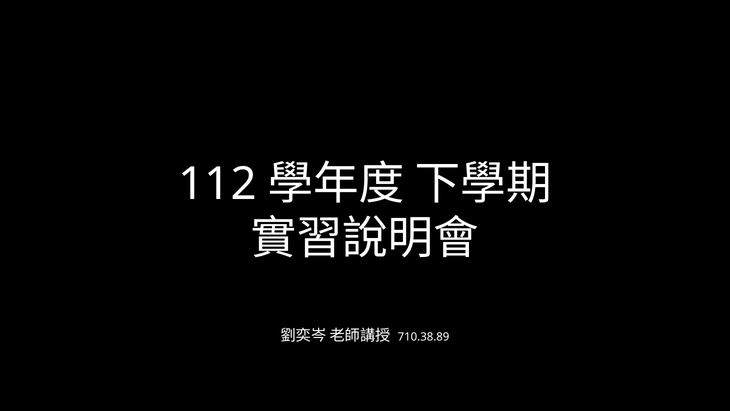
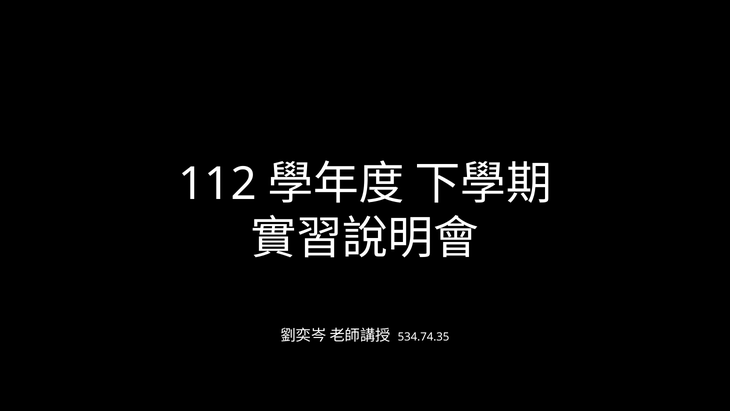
710.38.89: 710.38.89 -> 534.74.35
